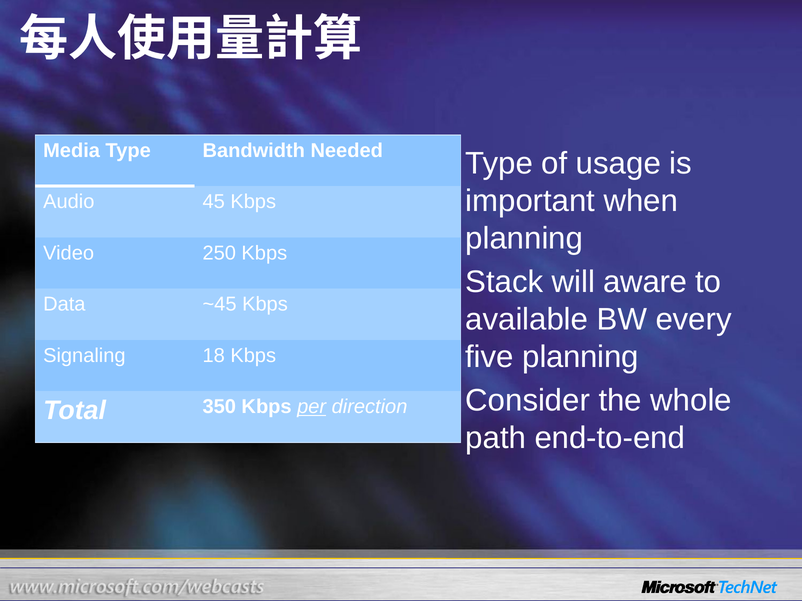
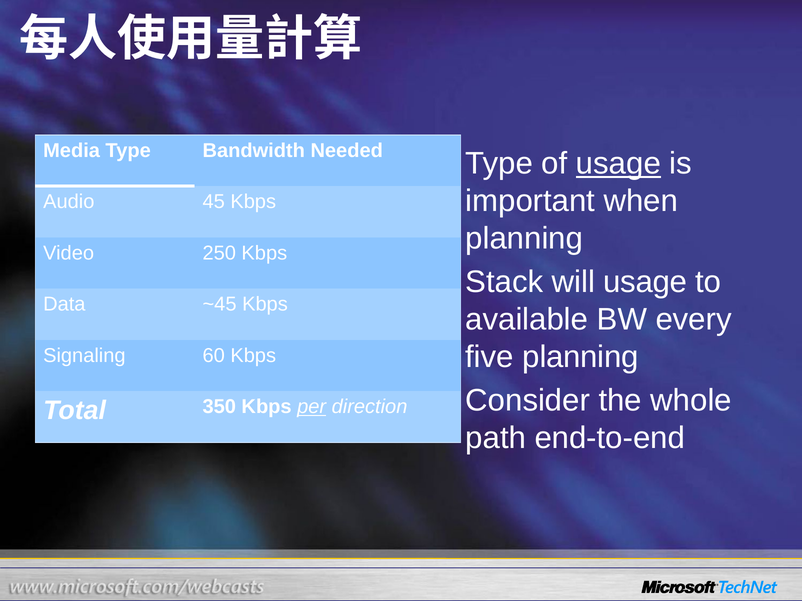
usage at (618, 164) underline: none -> present
will aware: aware -> usage
18: 18 -> 60
